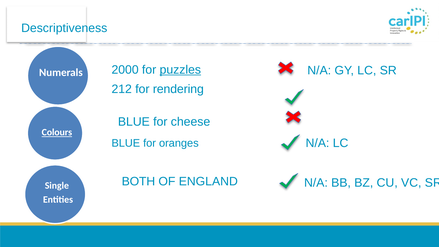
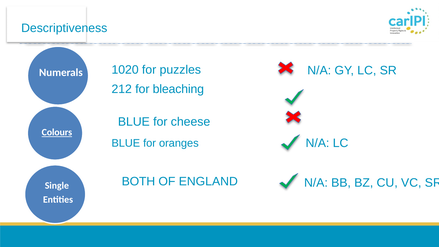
2000: 2000 -> 1020
puzzles underline: present -> none
rendering: rendering -> bleaching
